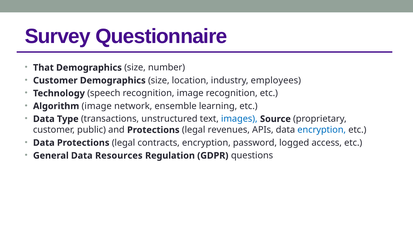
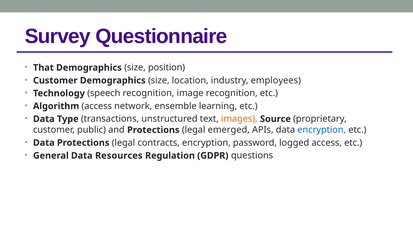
number: number -> position
Algorithm image: image -> access
images colour: blue -> orange
revenues: revenues -> emerged
